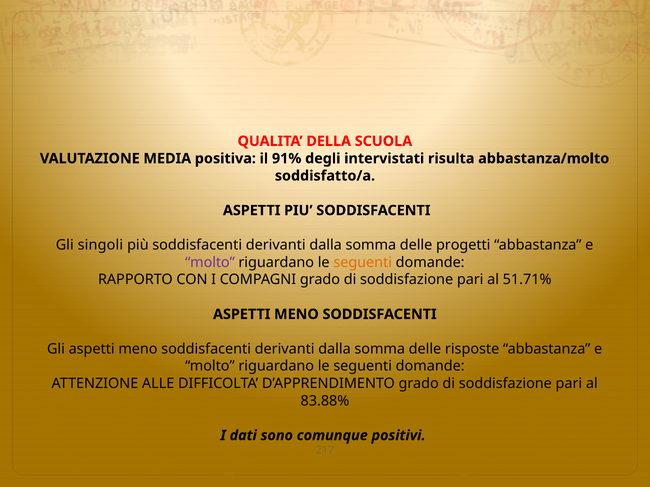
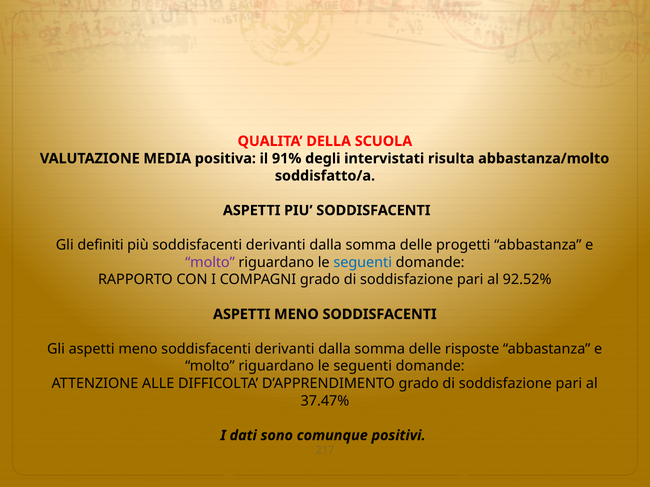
singoli: singoli -> definiti
seguenti at (363, 263) colour: orange -> blue
51.71%: 51.71% -> 92.52%
83.88%: 83.88% -> 37.47%
